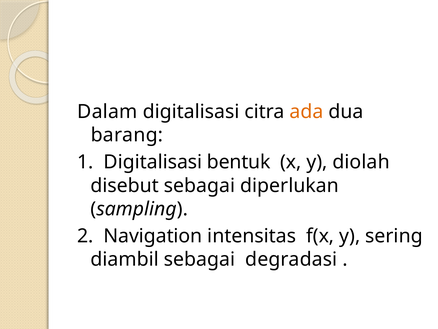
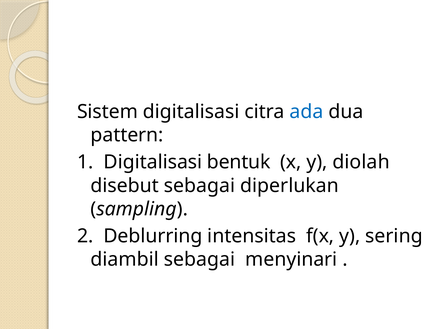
Dalam: Dalam -> Sistem
ada colour: orange -> blue
barang: barang -> pattern
Navigation: Navigation -> Deblurring
degradasi: degradasi -> menyinari
